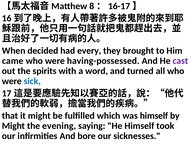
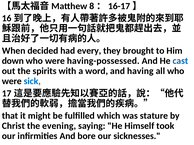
came: came -> down
cast colour: purple -> blue
turned: turned -> having
was himself: himself -> stature
Might at (13, 126): Might -> Christ
